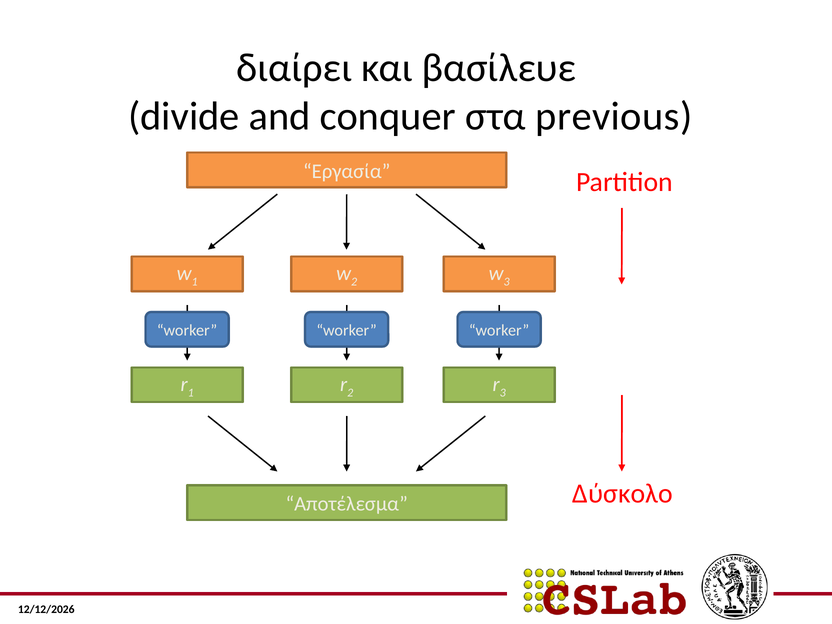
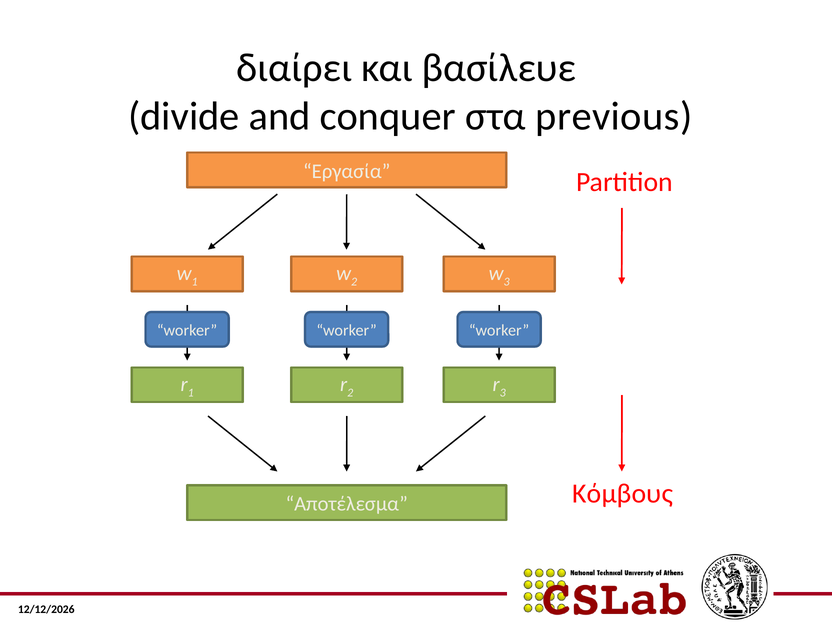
Δύσκολο: Δύσκολο -> Κόμβους
